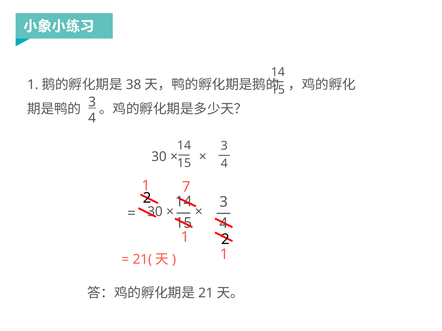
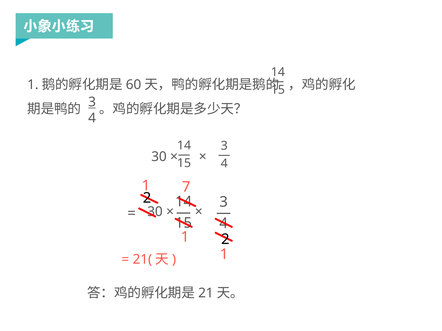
38: 38 -> 60
